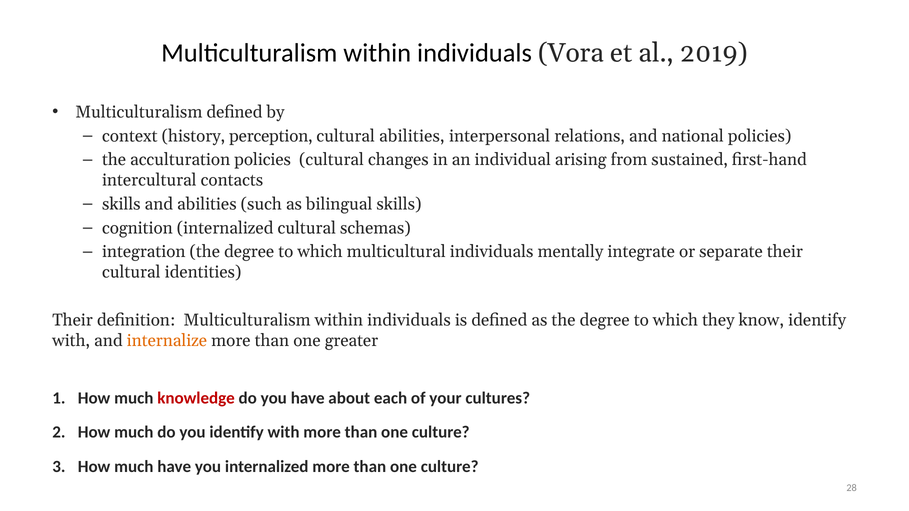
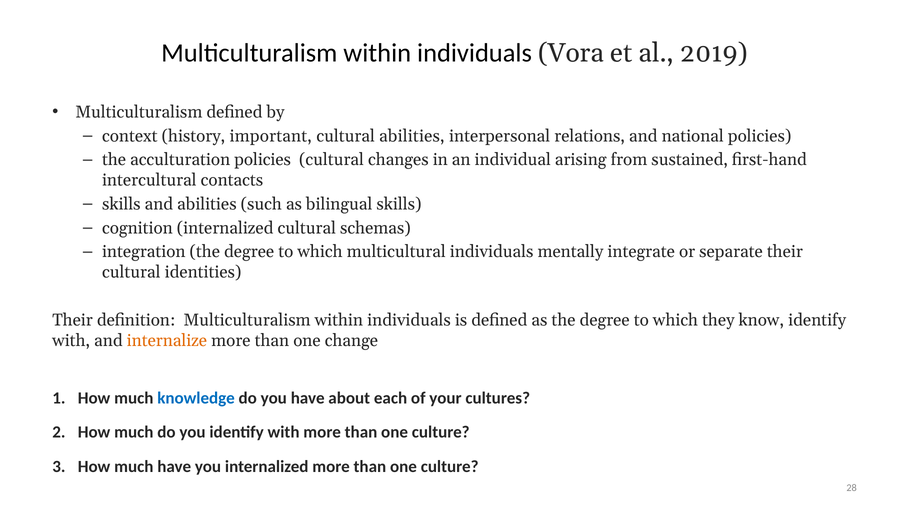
perception: perception -> important
greater: greater -> change
knowledge colour: red -> blue
